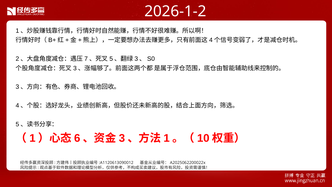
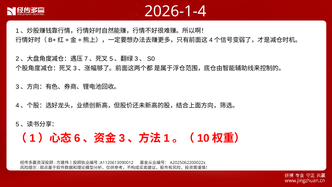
2026-1-2: 2026-1-2 -> 2026-1-4
